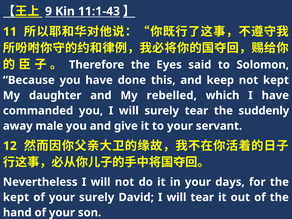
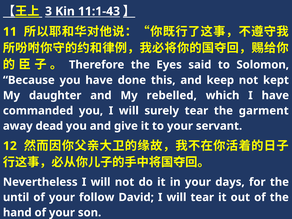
9: 9 -> 3
suddenly: suddenly -> garment
male: male -> dead
kept at (16, 197): kept -> until
your surely: surely -> follow
